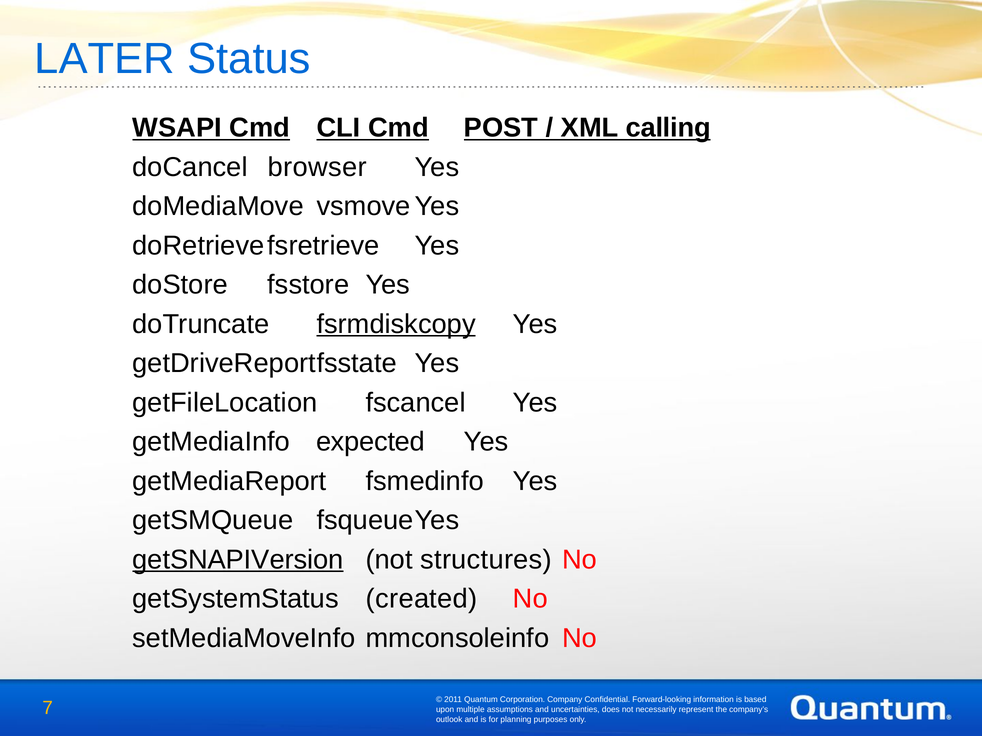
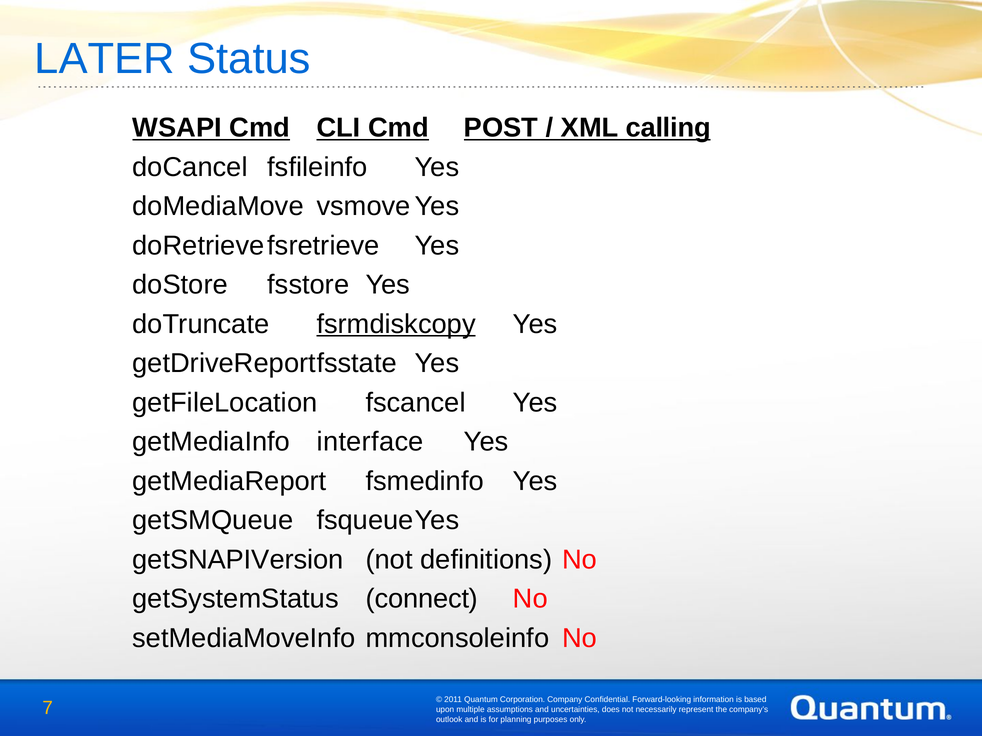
browser: browser -> fsfileinfo
expected: expected -> interface
getSNAPIVersion underline: present -> none
structures: structures -> definitions
created: created -> connect
